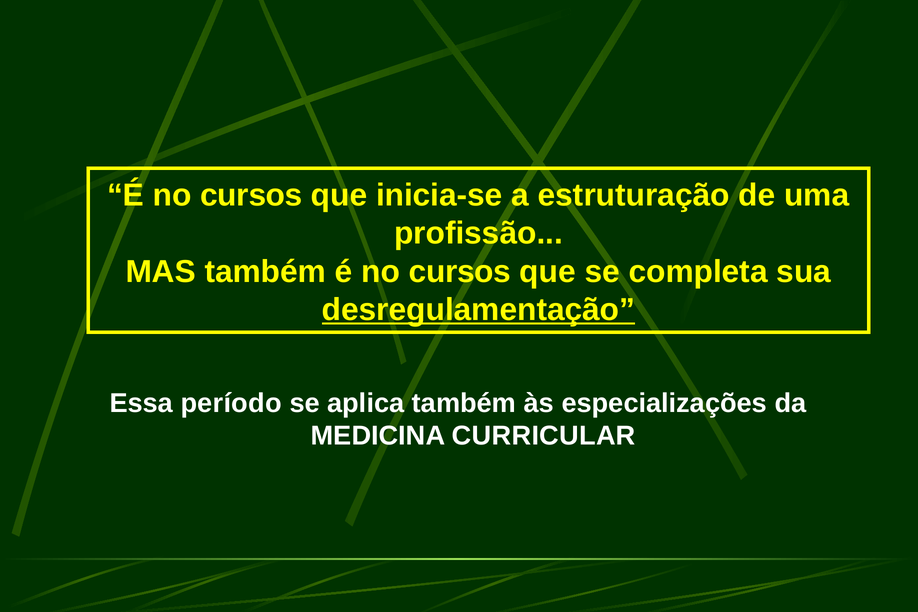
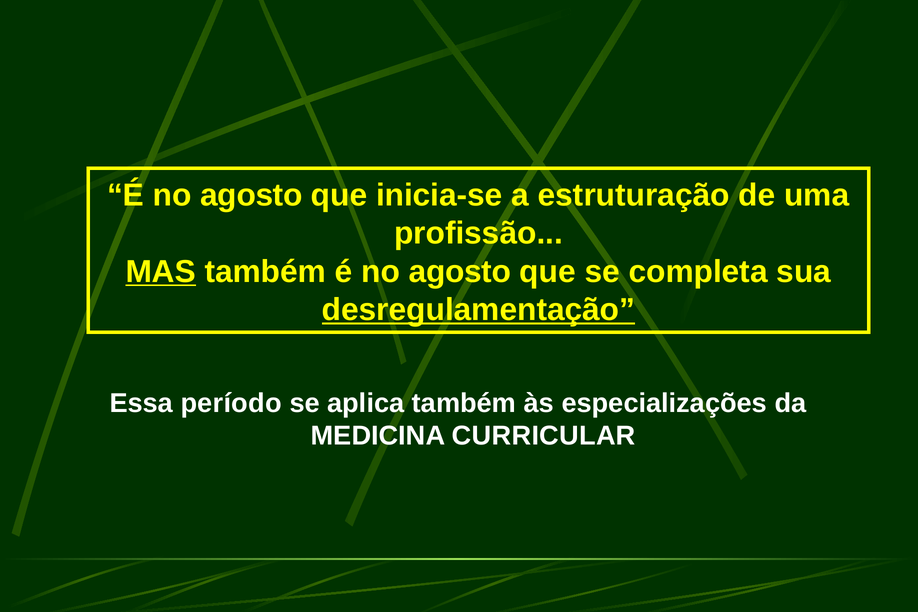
cursos at (251, 195): cursos -> agosto
MAS underline: none -> present
também é no cursos: cursos -> agosto
